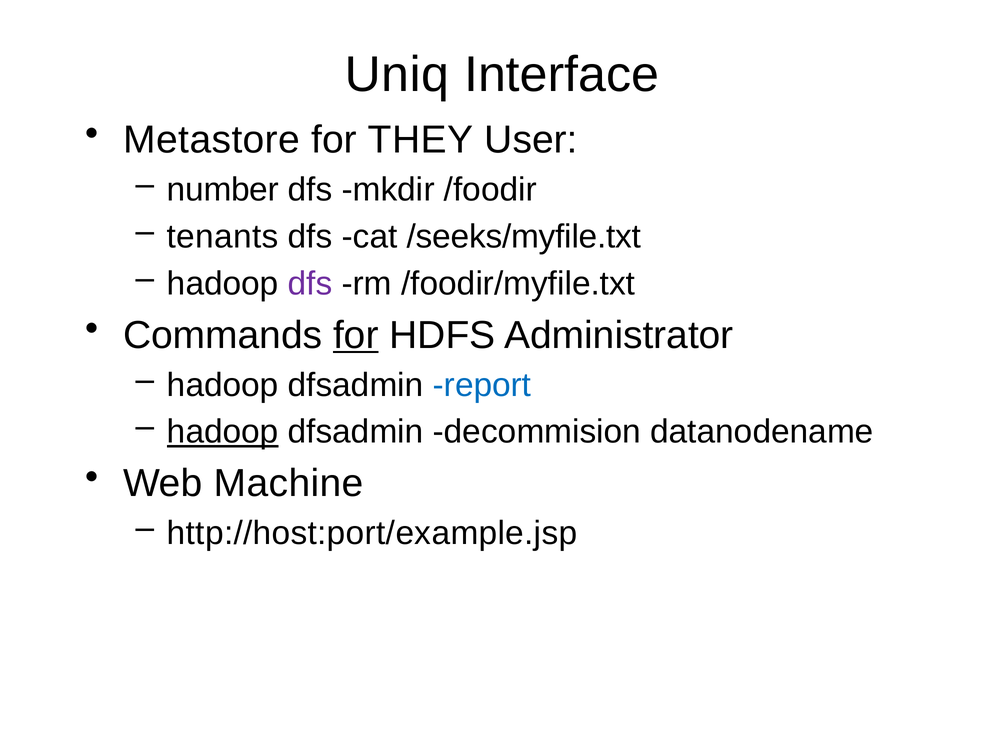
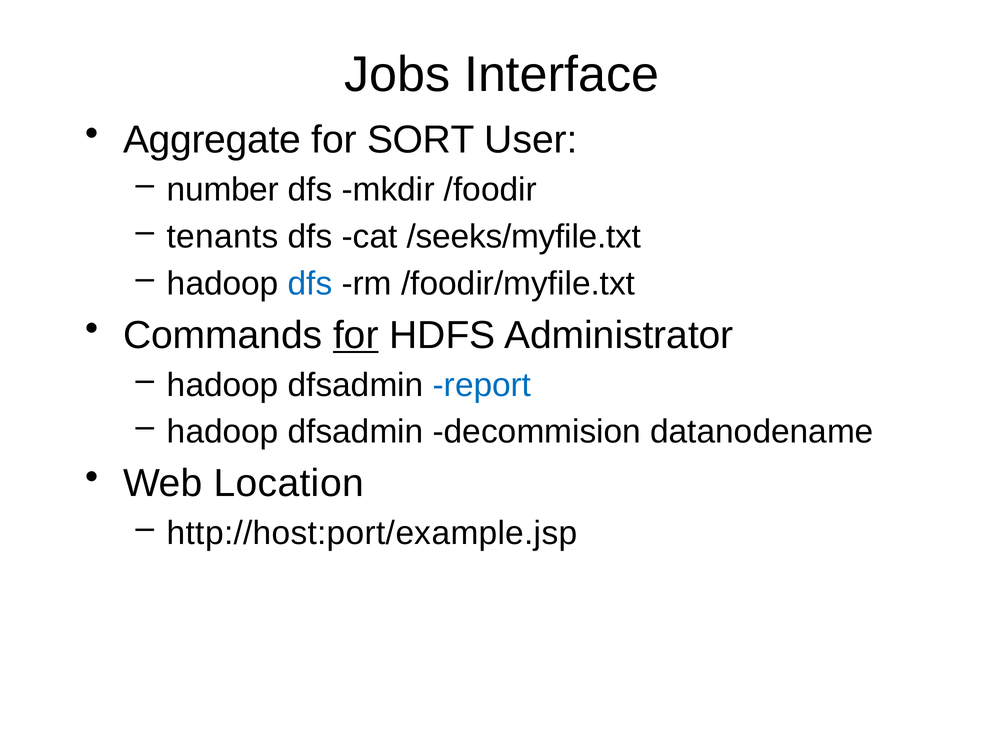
Uniq: Uniq -> Jobs
Metastore: Metastore -> Aggregate
THEY: THEY -> SORT
dfs at (310, 283) colour: purple -> blue
hadoop at (223, 432) underline: present -> none
Machine: Machine -> Location
